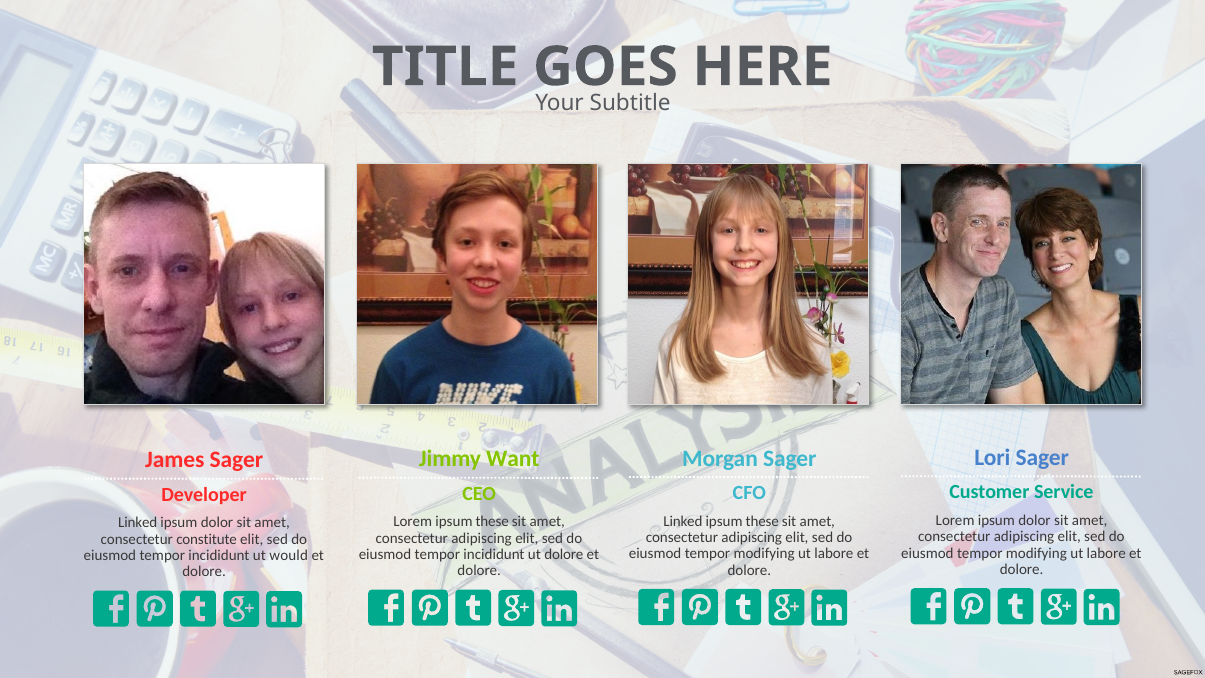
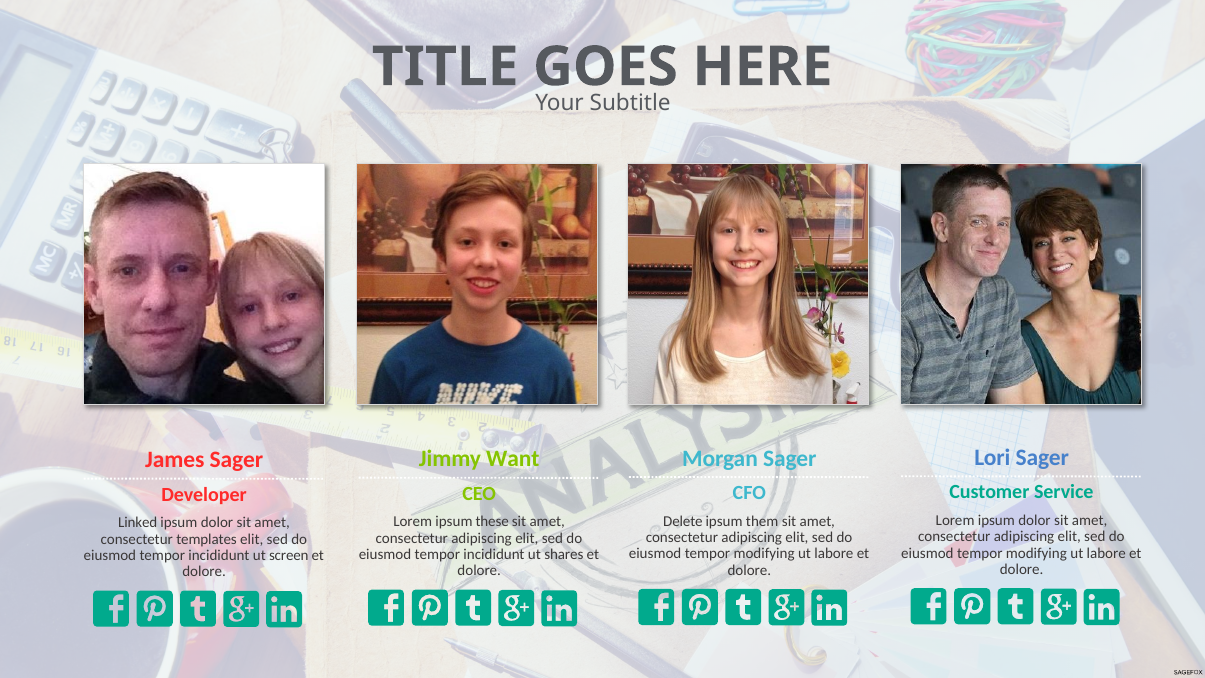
Linked at (683, 521): Linked -> Delete
these at (762, 521): these -> them
constitute: constitute -> templates
ut dolore: dolore -> shares
would: would -> screen
